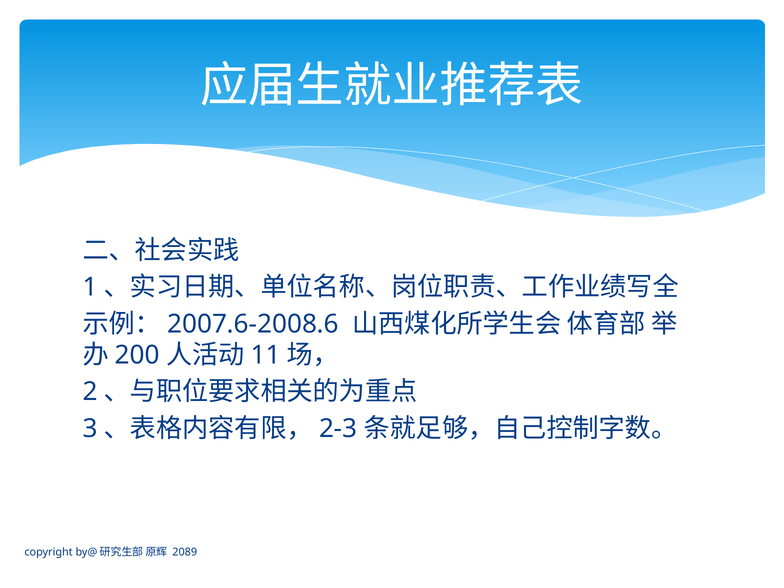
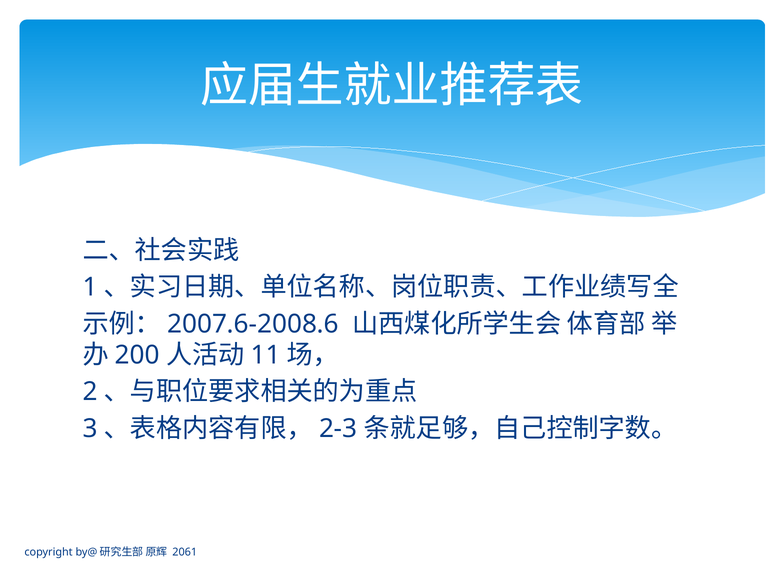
2089: 2089 -> 2061
